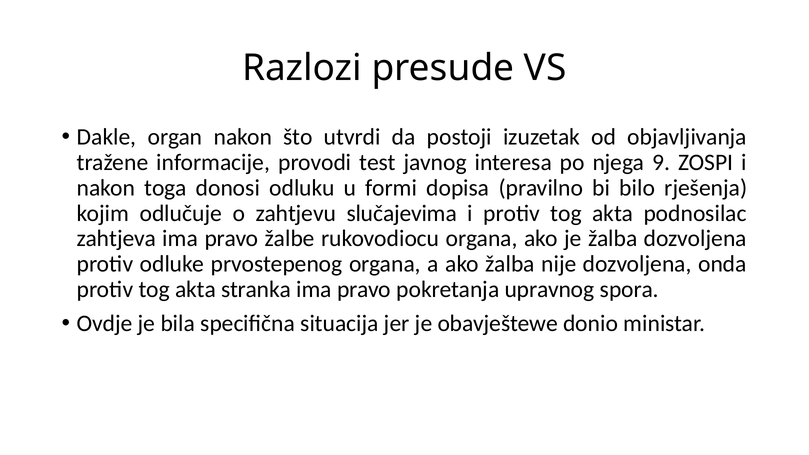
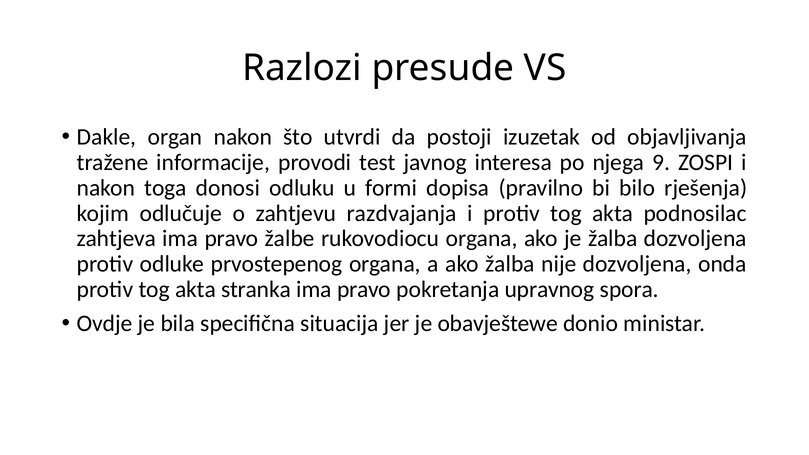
slučajevima: slučajevima -> razdvajanja
